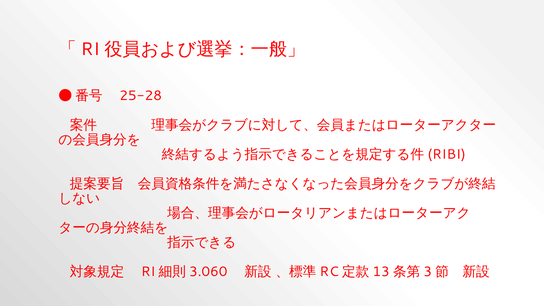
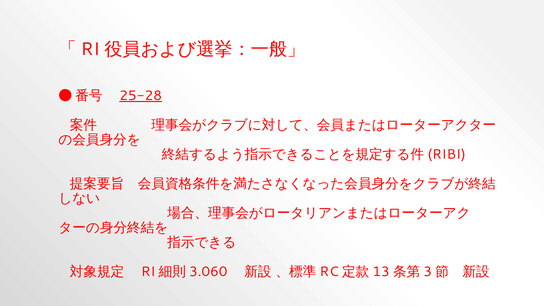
25-28 underline: none -> present
